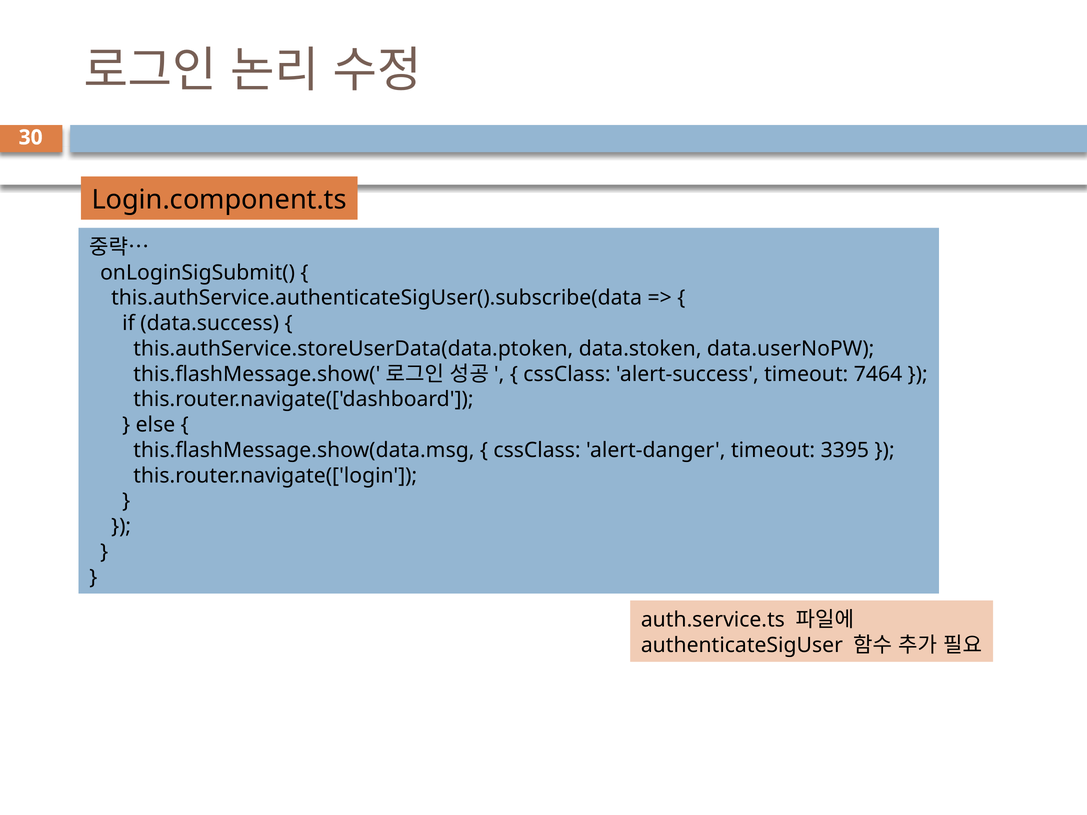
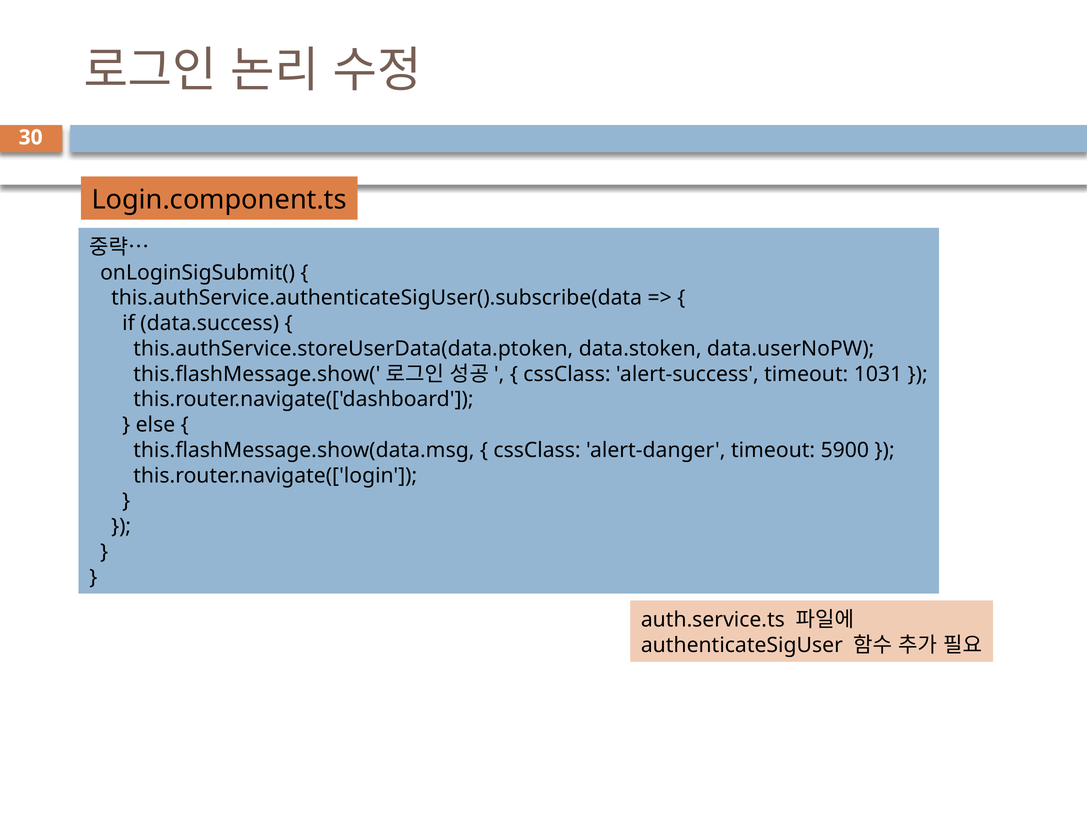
7464: 7464 -> 1031
3395: 3395 -> 5900
